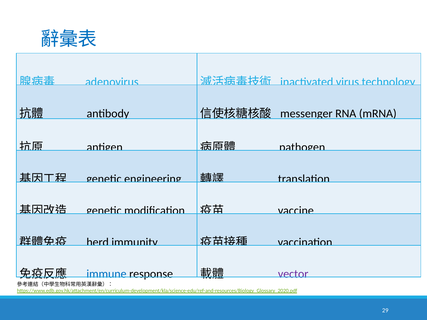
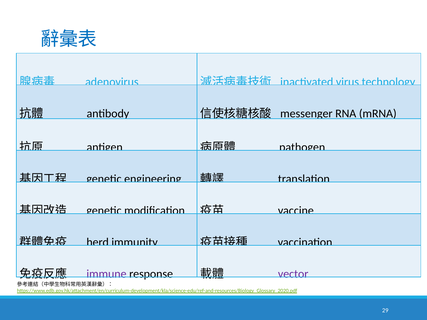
immune colour: blue -> purple
